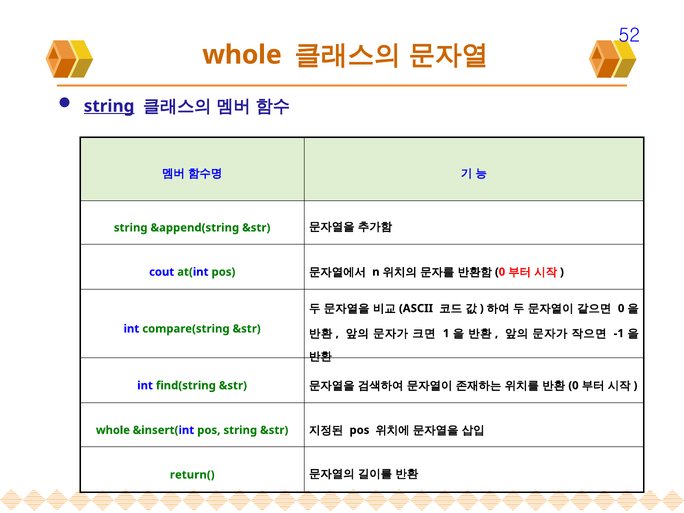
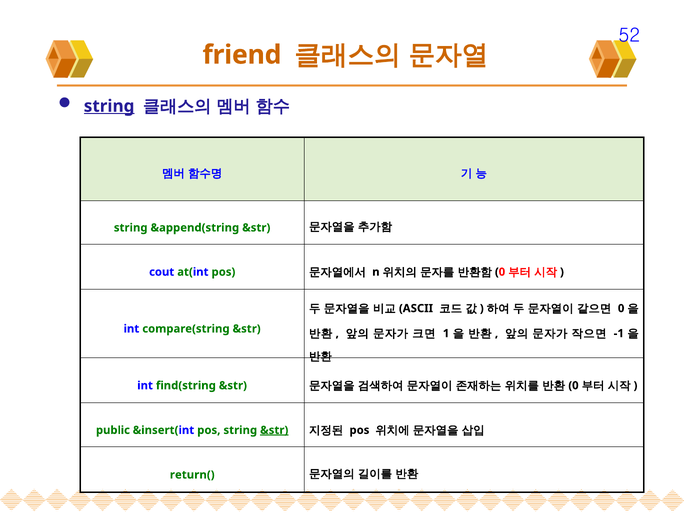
whole at (242, 55): whole -> friend
whole at (113, 430): whole -> public
&str at (274, 430) underline: none -> present
